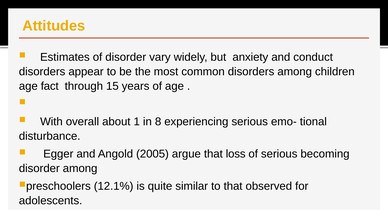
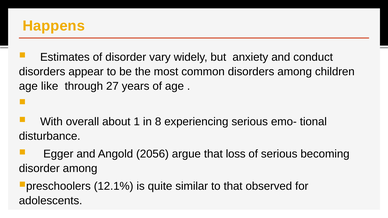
Attitudes: Attitudes -> Happens
fact: fact -> like
15: 15 -> 27
2005: 2005 -> 2056
